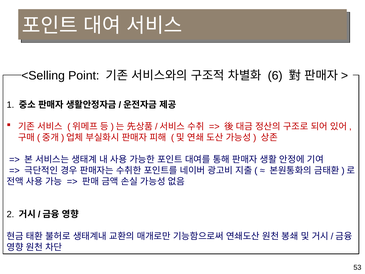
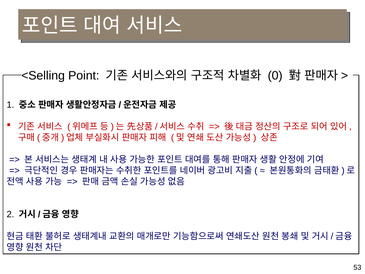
6: 6 -> 0
